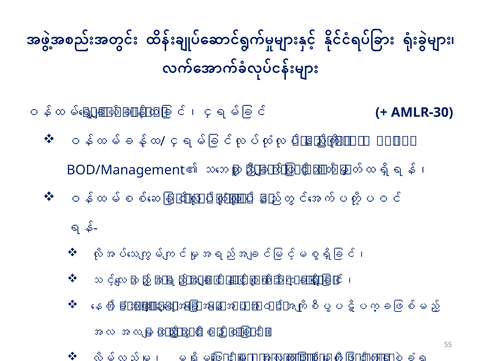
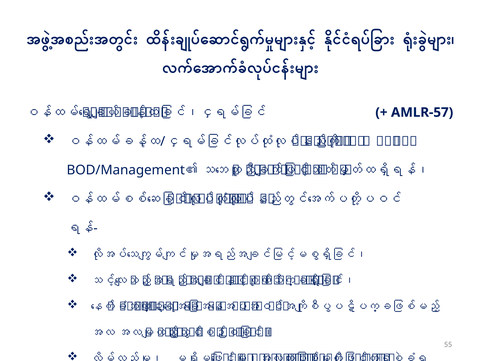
AMLR-30: AMLR-30 -> AMLR-57
